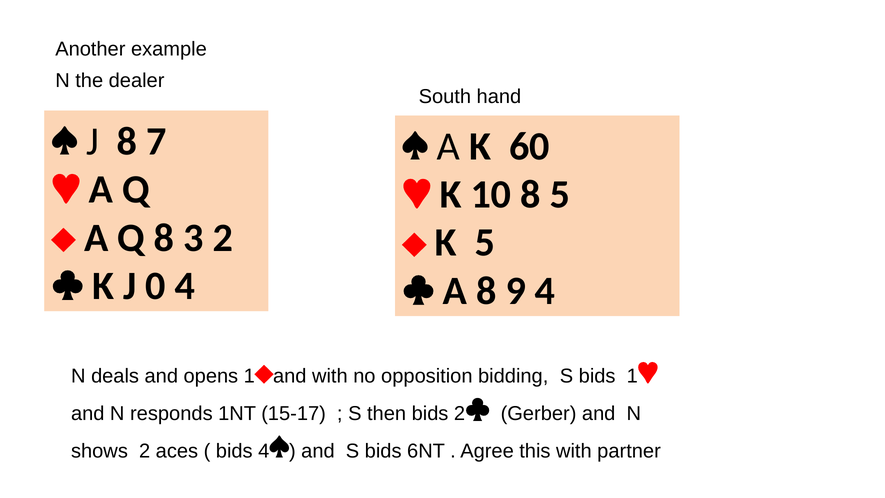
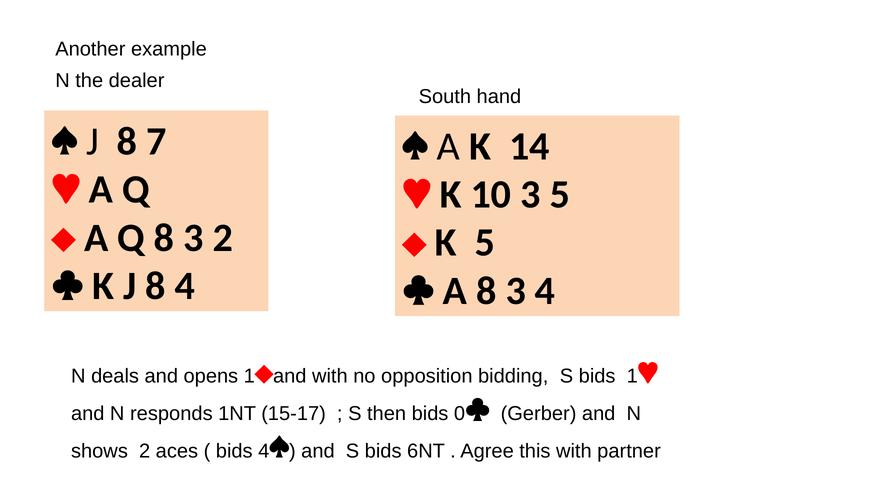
60: 60 -> 14
10 8: 8 -> 3
K J 0: 0 -> 8
A 8 9: 9 -> 3
bids 2: 2 -> 0
